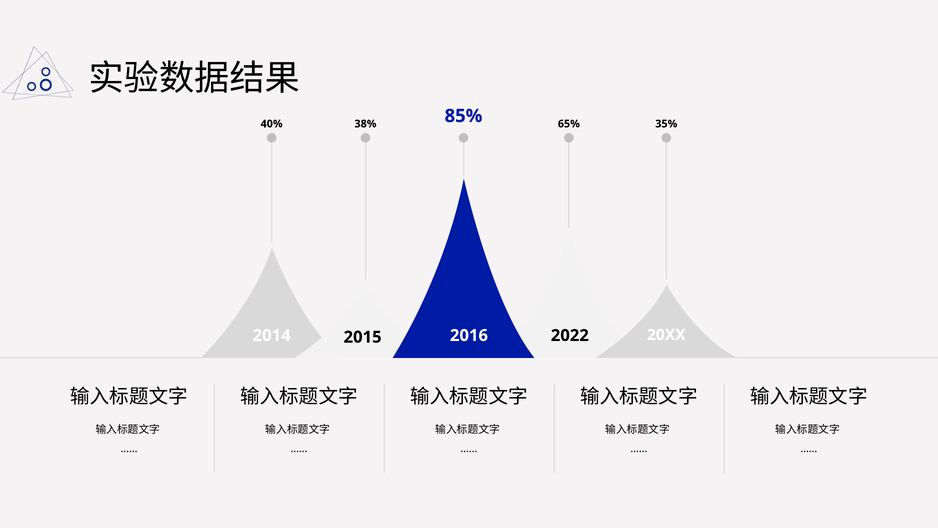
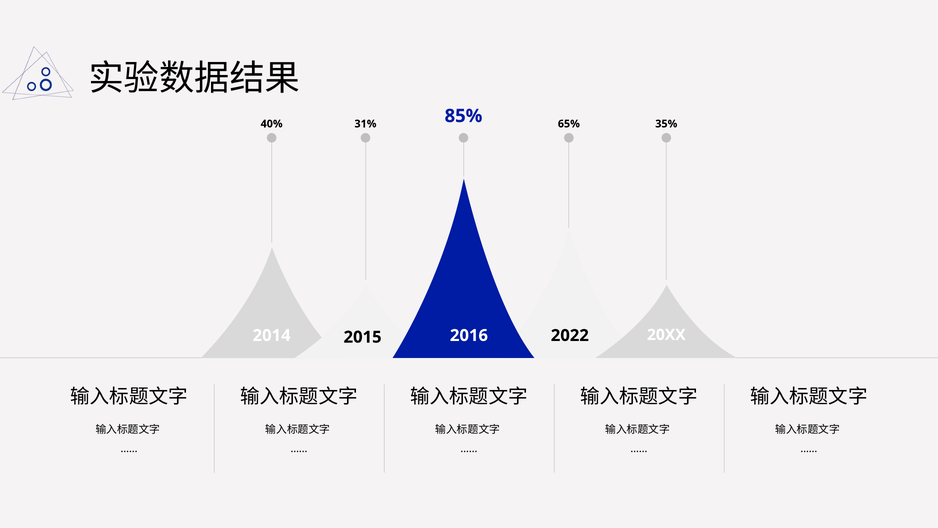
38%: 38% -> 31%
